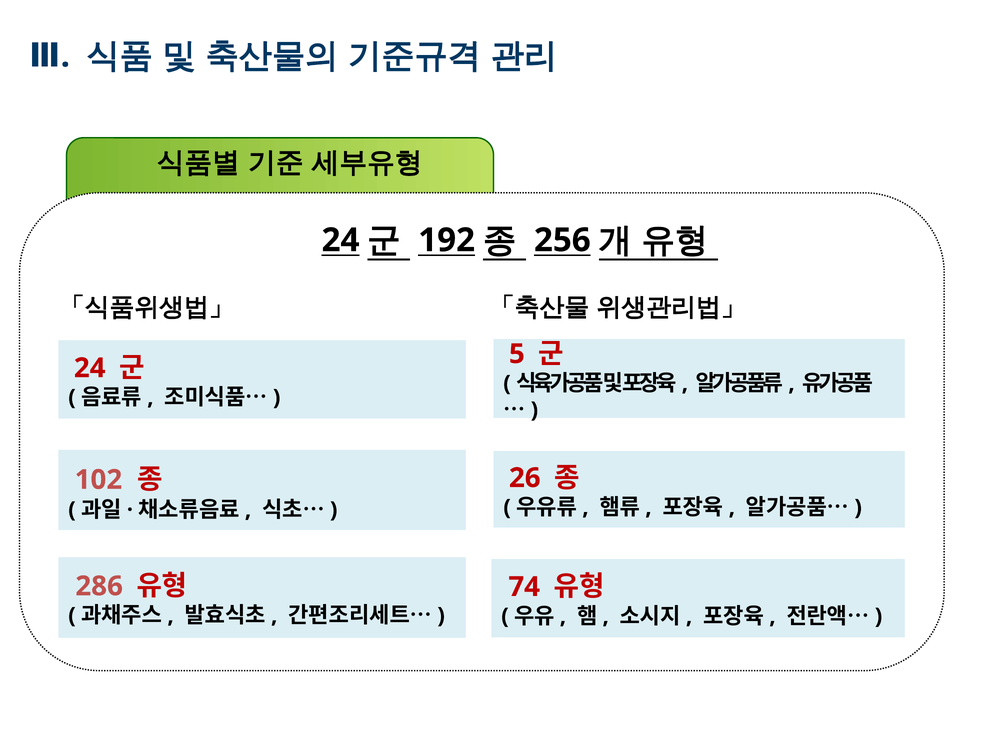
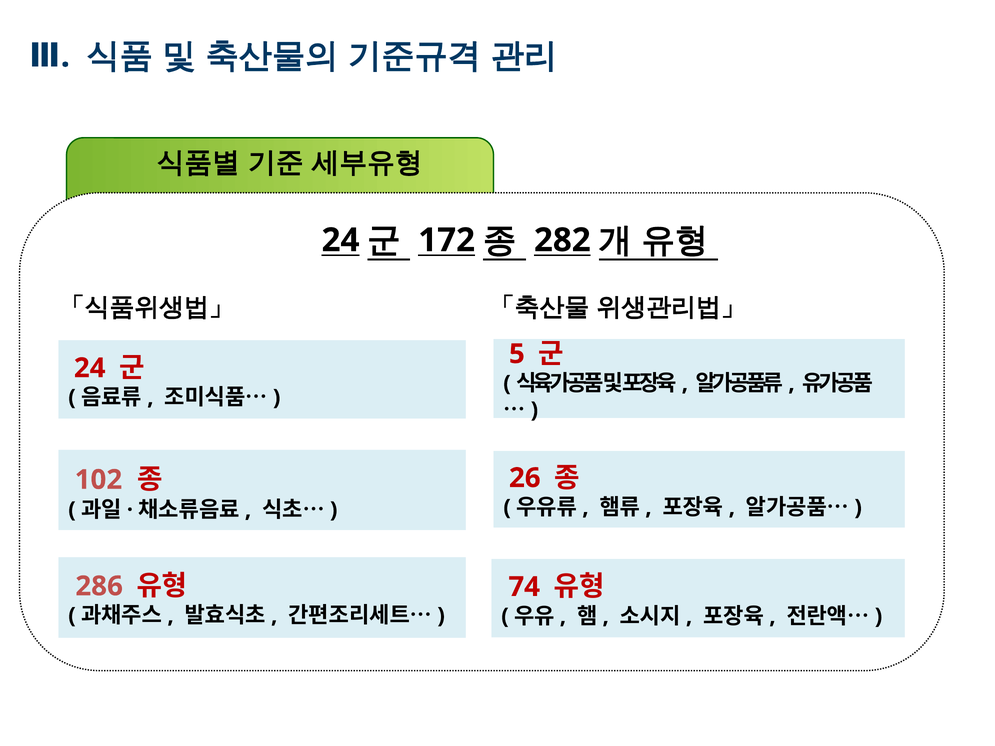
192: 192 -> 172
256: 256 -> 282
